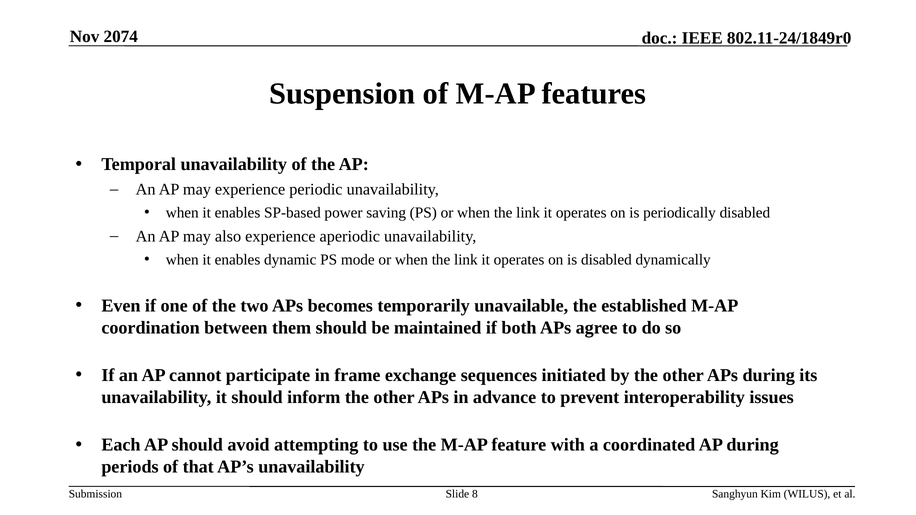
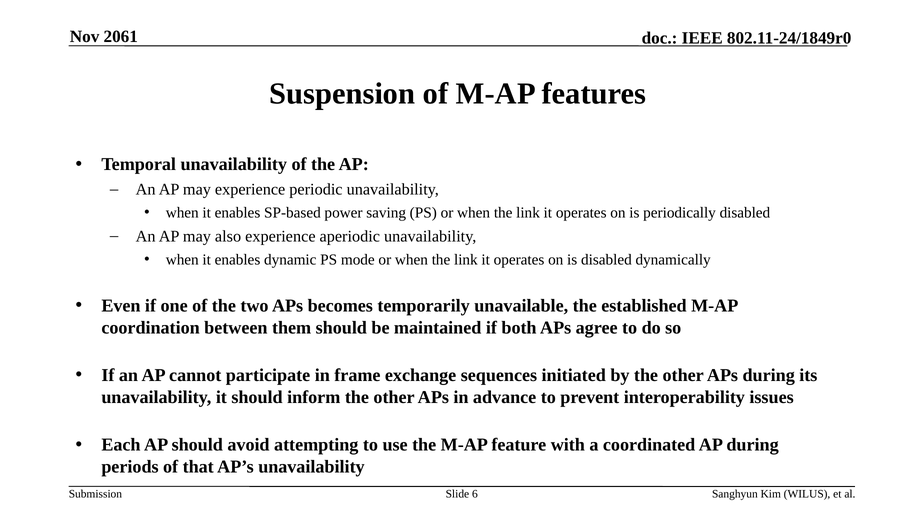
2074: 2074 -> 2061
8: 8 -> 6
